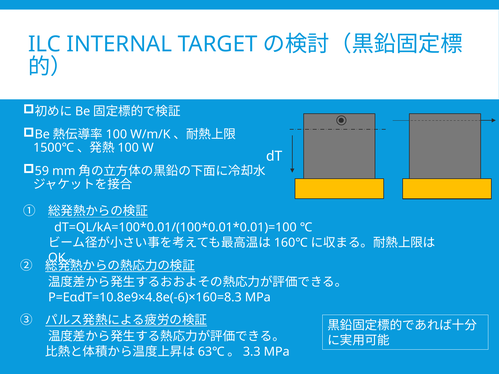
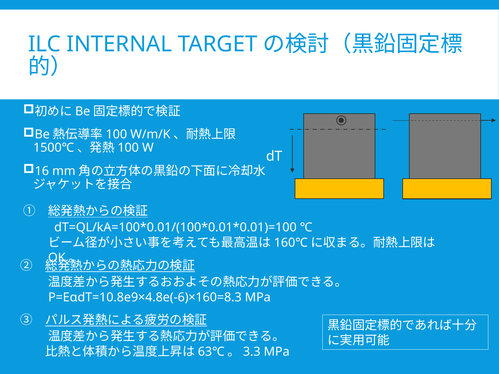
59: 59 -> 16
